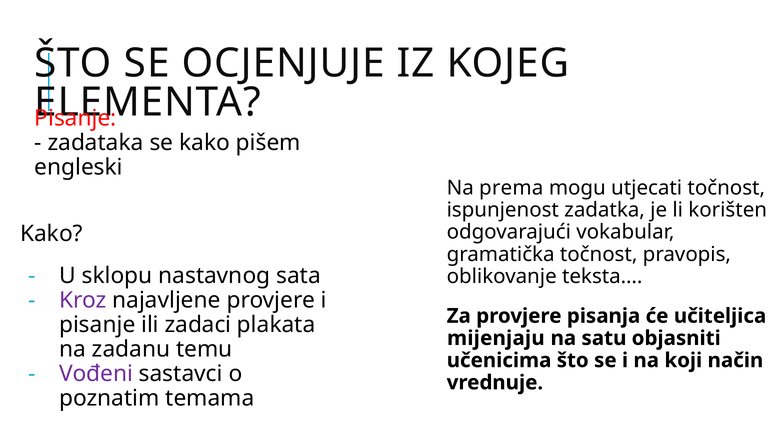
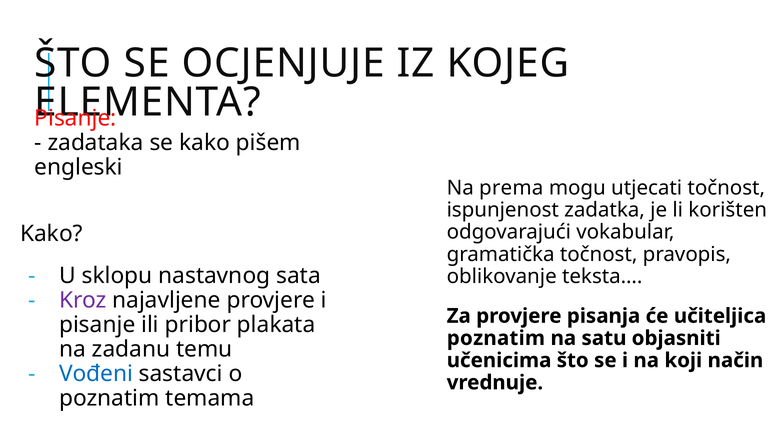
zadaci: zadaci -> pribor
mijenjaju at (496, 339): mijenjaju -> poznatim
Vođeni colour: purple -> blue
